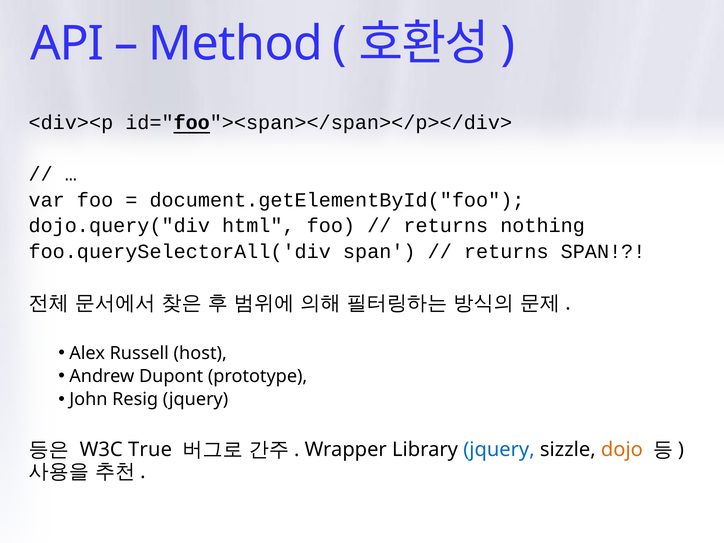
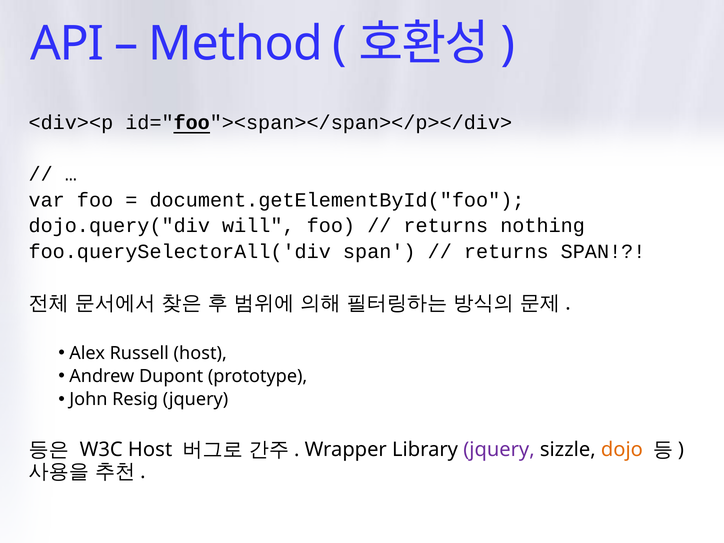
html: html -> will
W3C True: True -> Host
jquery at (499, 450) colour: blue -> purple
